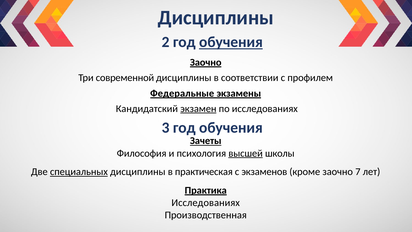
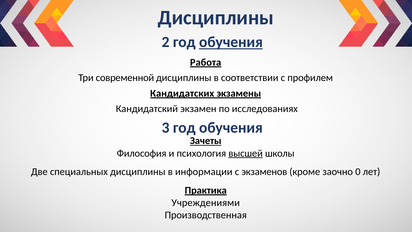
Заочно at (206, 62): Заочно -> Работа
Федеральные: Федеральные -> Кандидатских
экзамен underline: present -> none
специальных underline: present -> none
практическая: практическая -> информации
7: 7 -> 0
Исследованиях at (206, 203): Исследованиях -> Учреждениями
